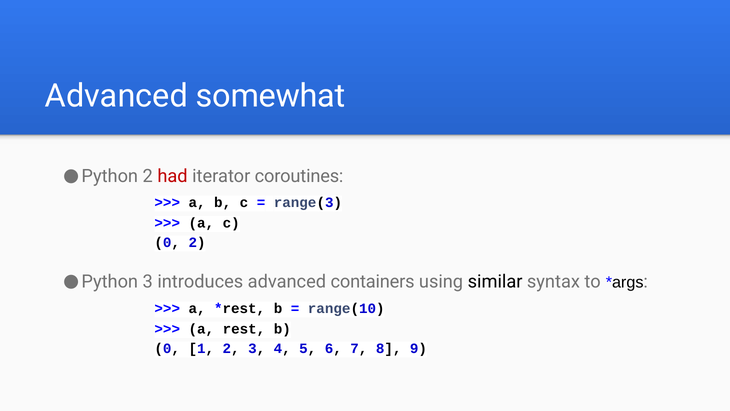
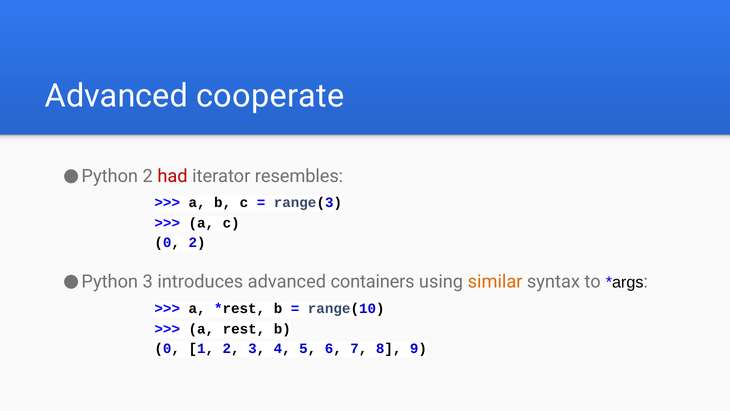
somewhat: somewhat -> cooperate
coroutines: coroutines -> resembles
similar colour: black -> orange
